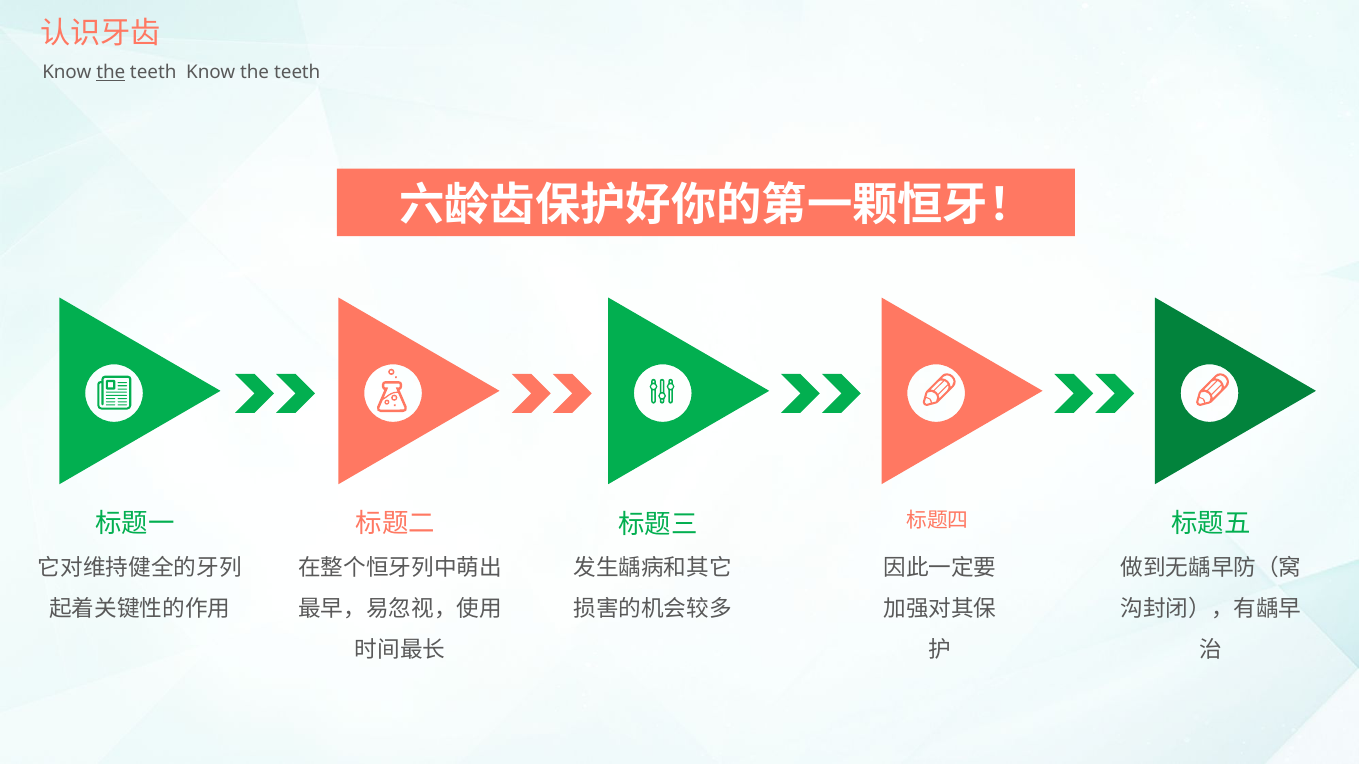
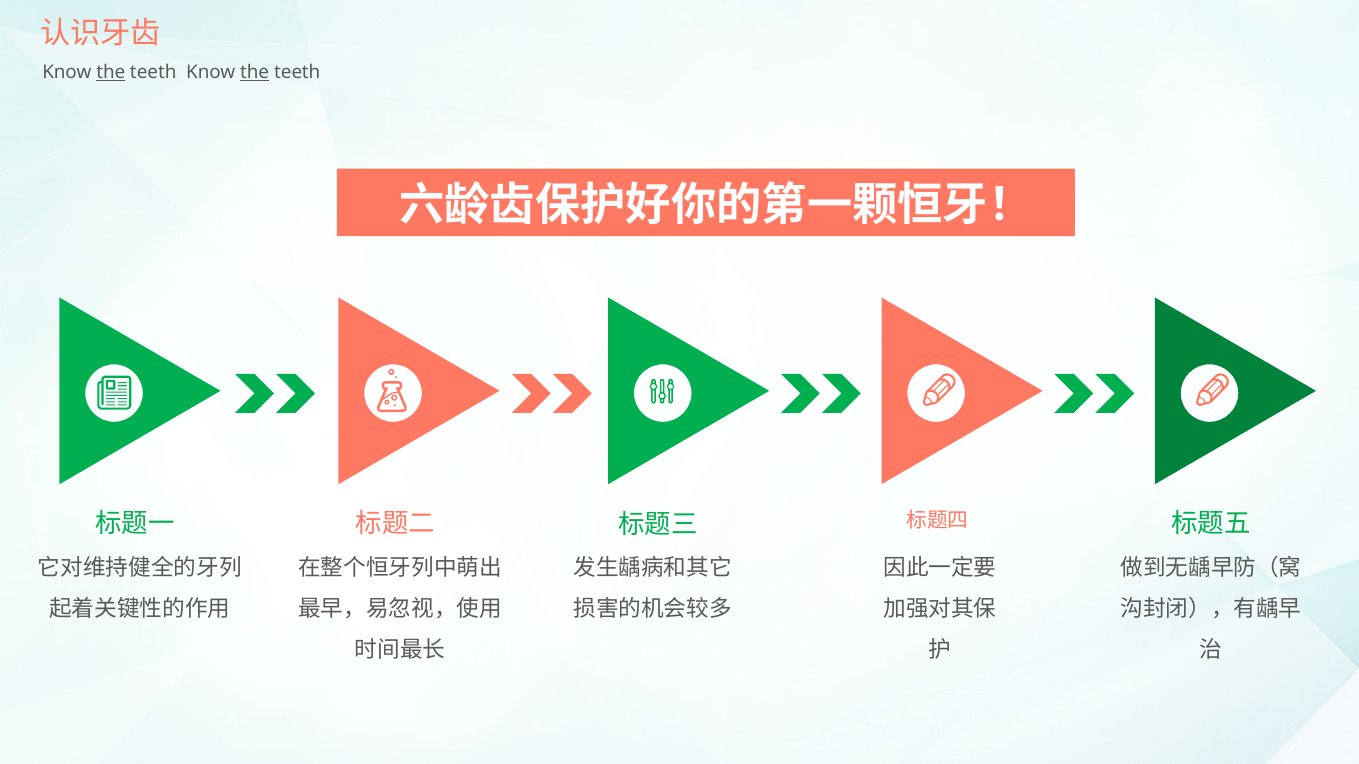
the at (255, 72) underline: none -> present
